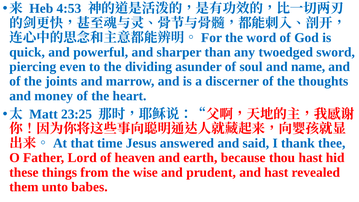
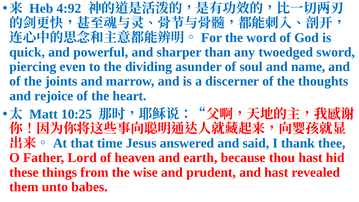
4:53: 4:53 -> 4:92
money: money -> rejoice
23:25: 23:25 -> 10:25
